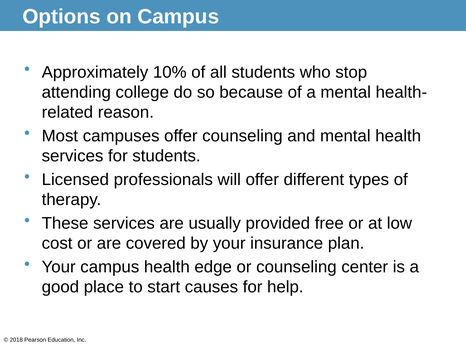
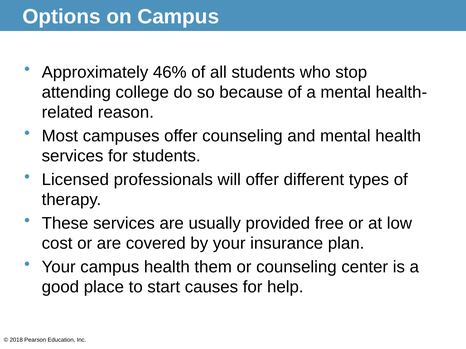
10%: 10% -> 46%
edge: edge -> them
